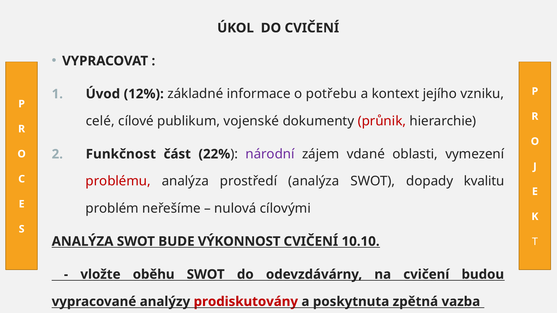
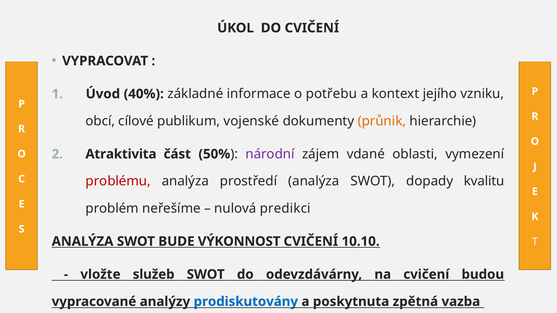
12%: 12% -> 40%
celé: celé -> obcí
průnik colour: red -> orange
Funkčnost: Funkčnost -> Atraktivita
22%: 22% -> 50%
cílovými: cílovými -> predikci
oběhu: oběhu -> služeb
prodiskutovány colour: red -> blue
